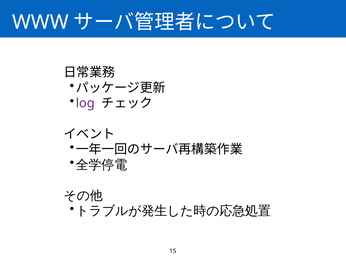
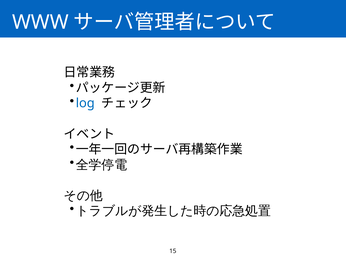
log colour: purple -> blue
